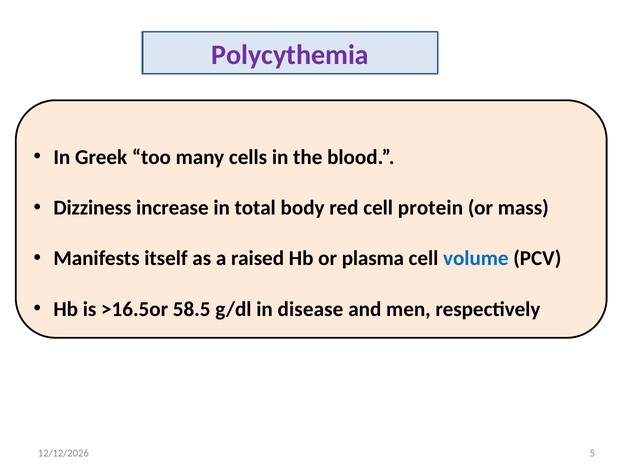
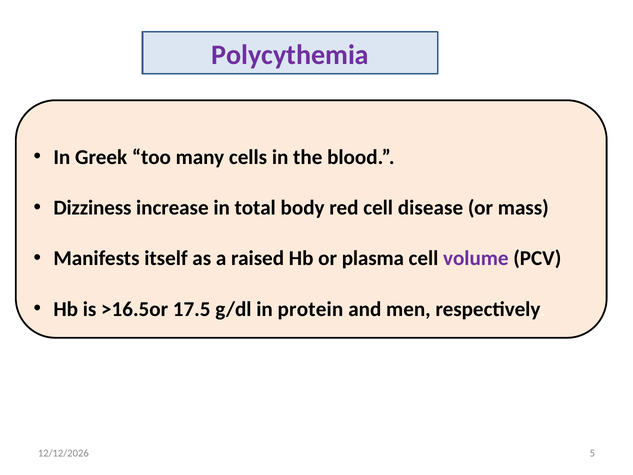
protein: protein -> disease
volume colour: blue -> purple
58.5: 58.5 -> 17.5
disease: disease -> protein
